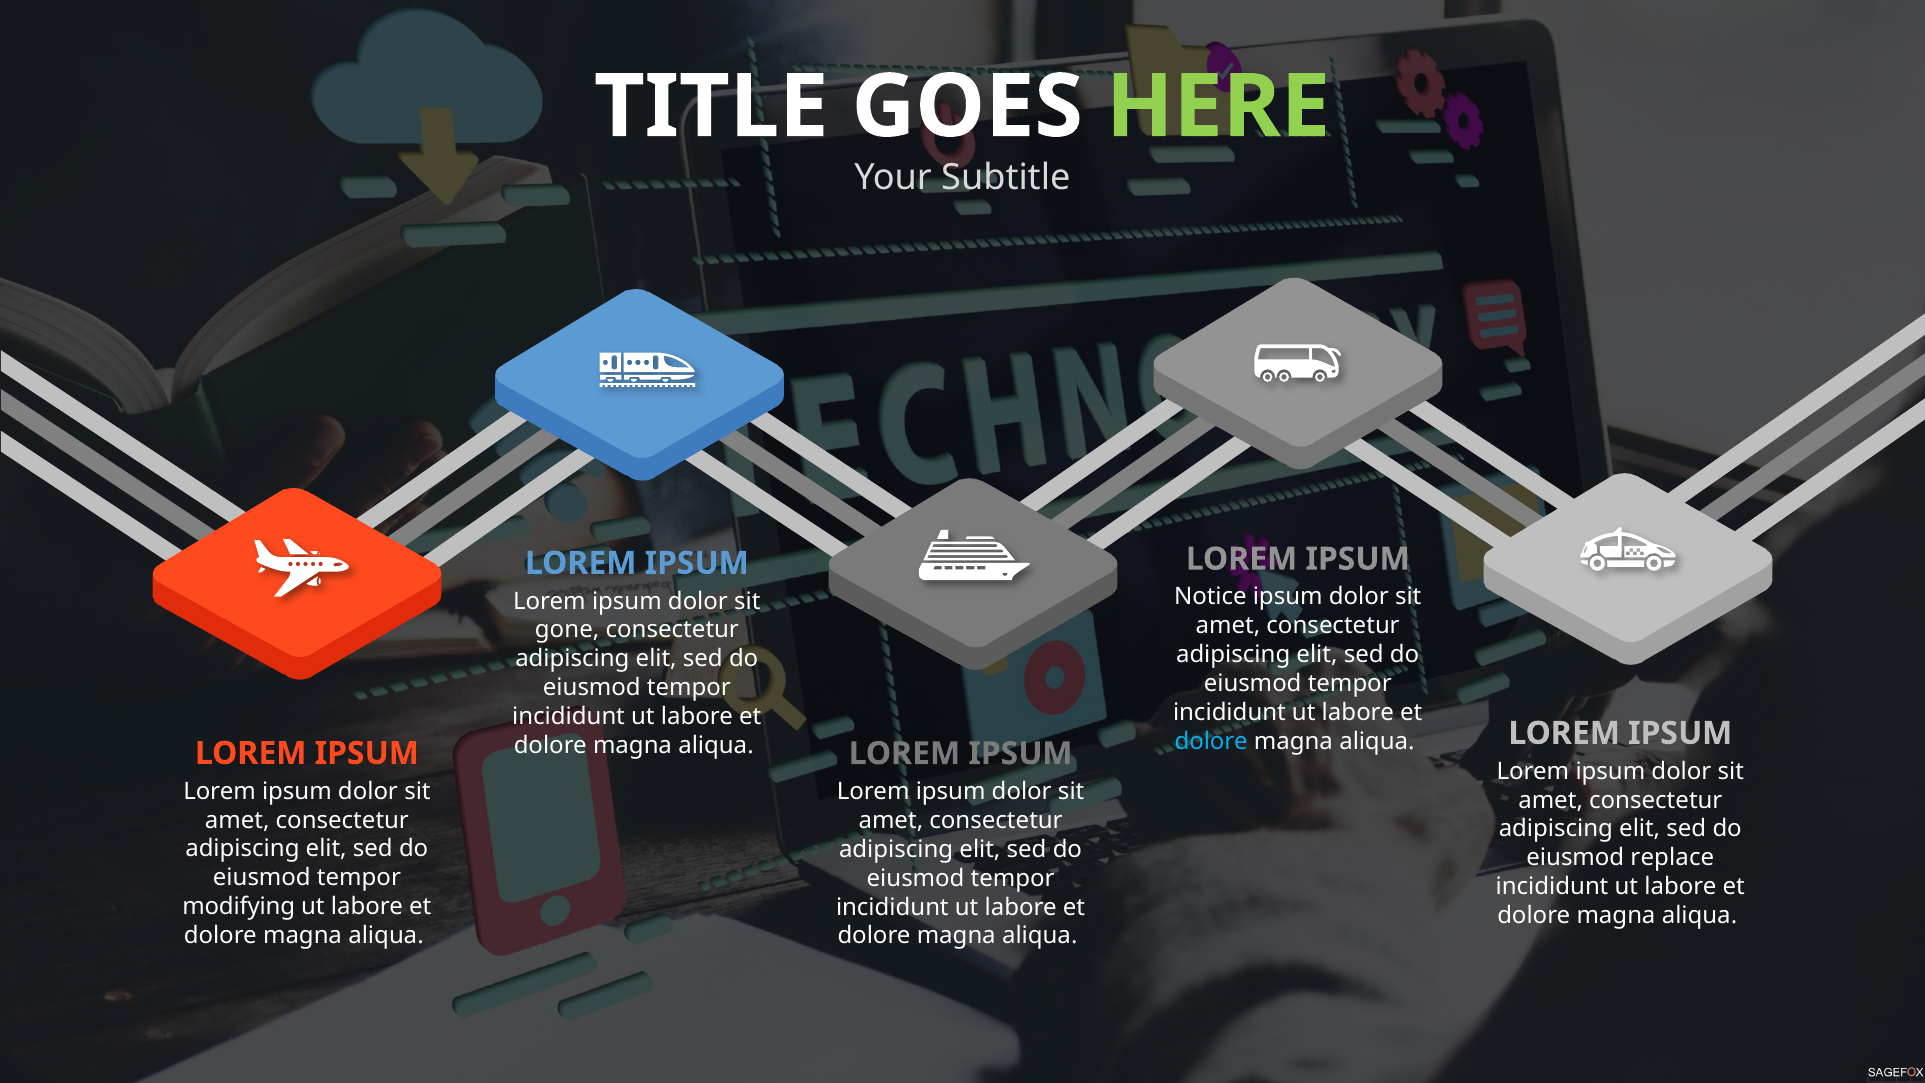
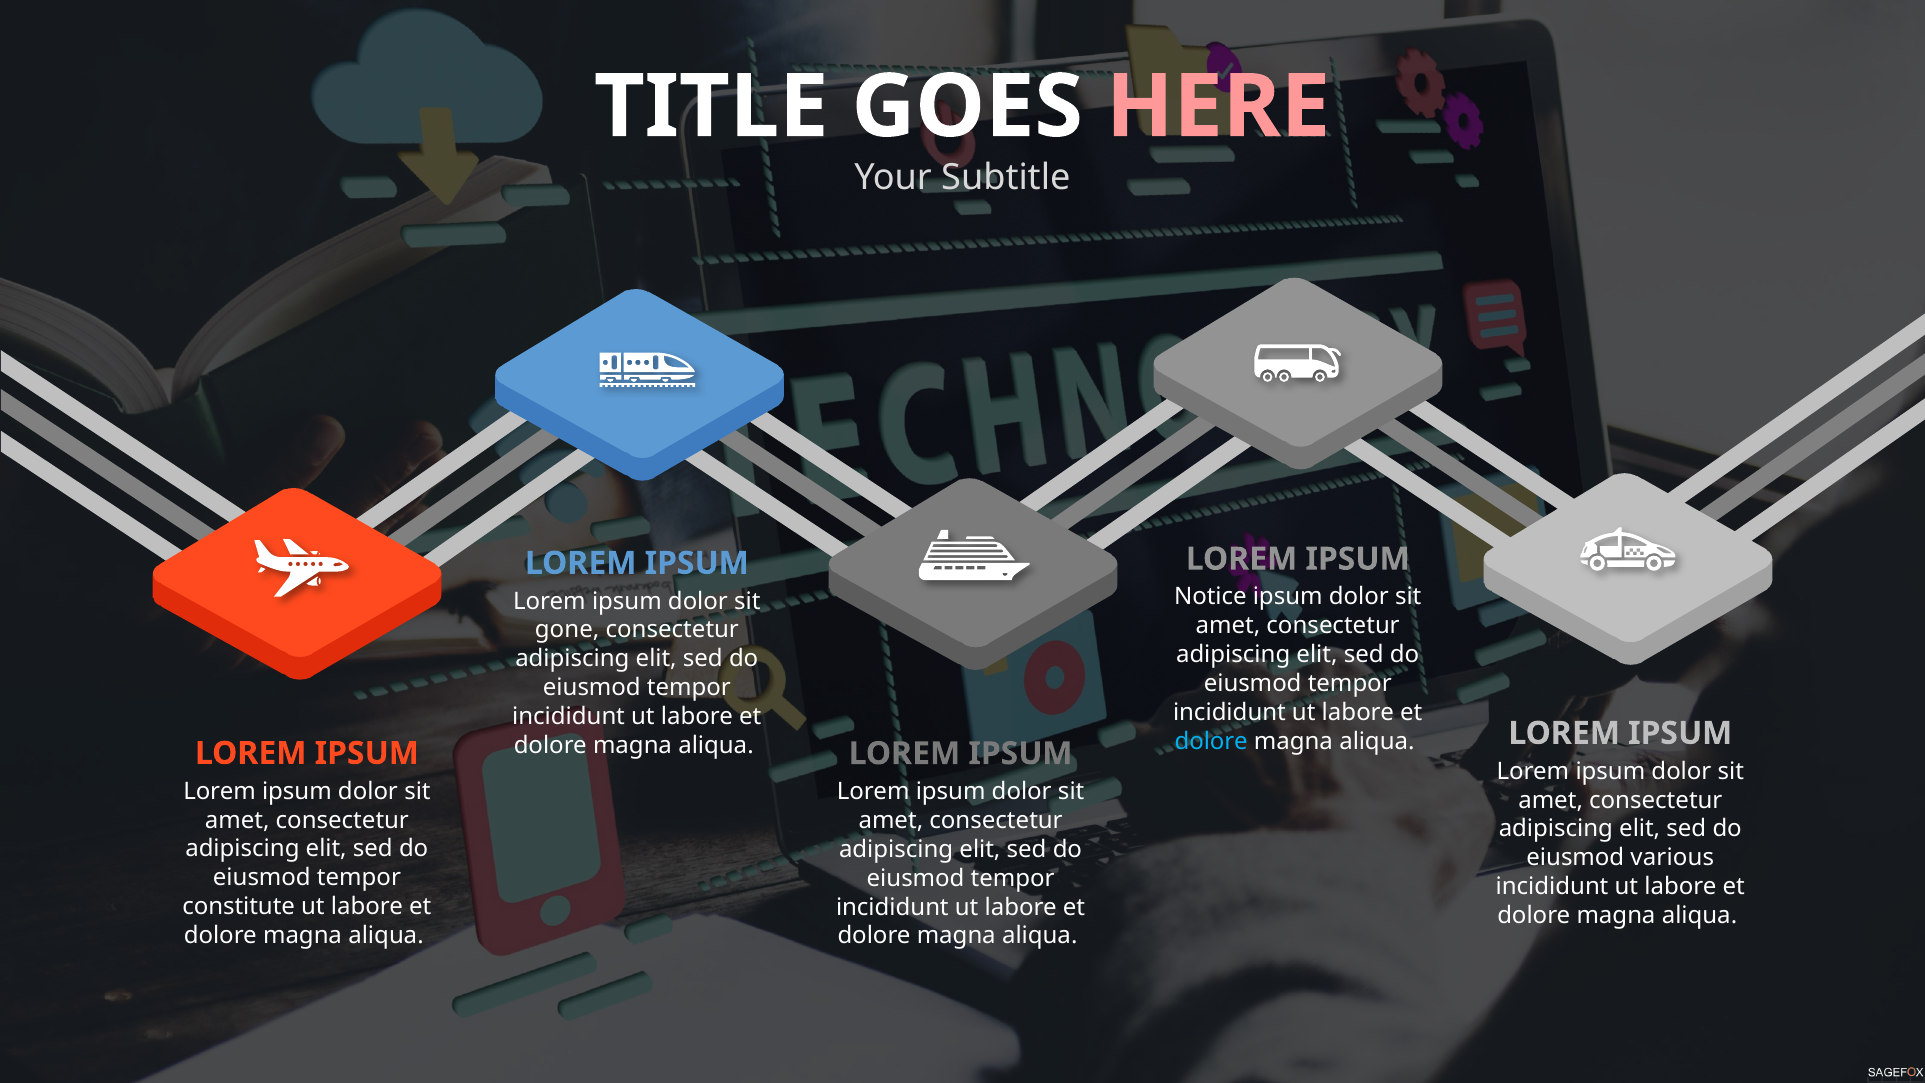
HERE colour: light green -> pink
replace: replace -> various
modifying: modifying -> constitute
